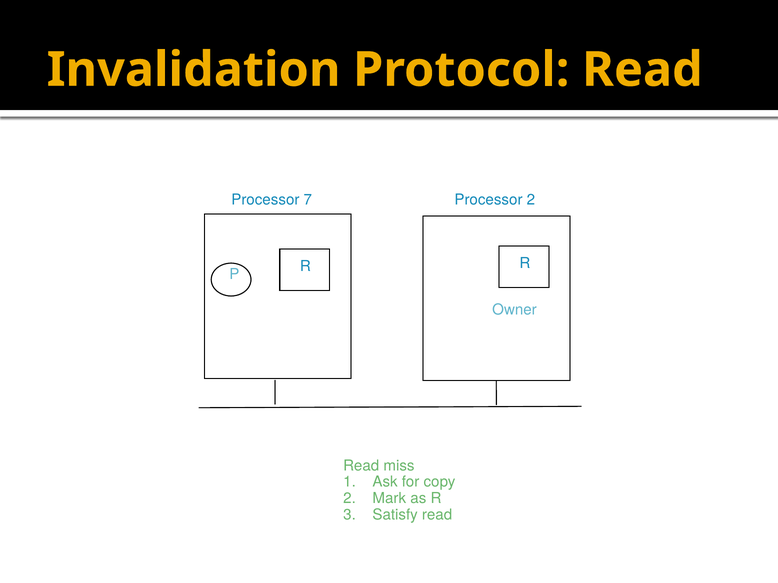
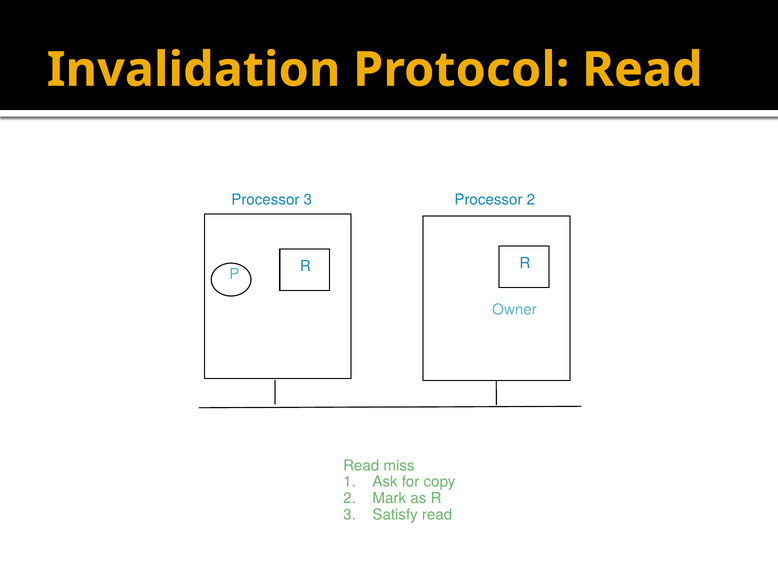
Processor 7: 7 -> 3
